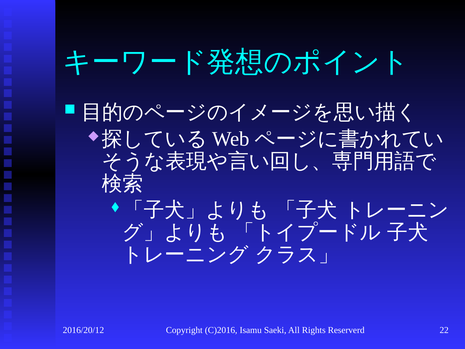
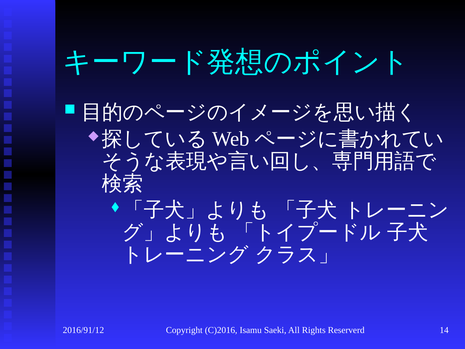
2016/20/12: 2016/20/12 -> 2016/91/12
22: 22 -> 14
